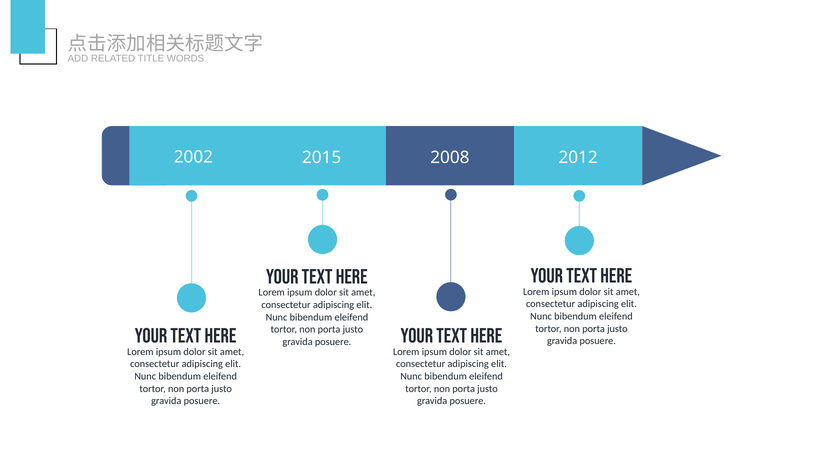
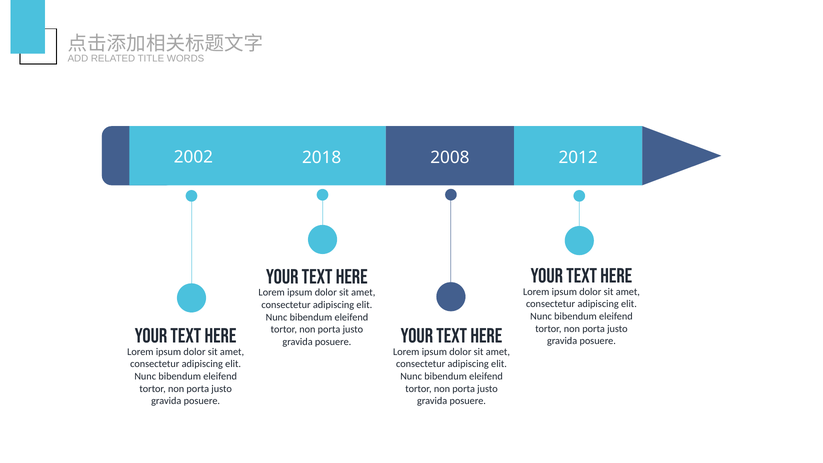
2015: 2015 -> 2018
